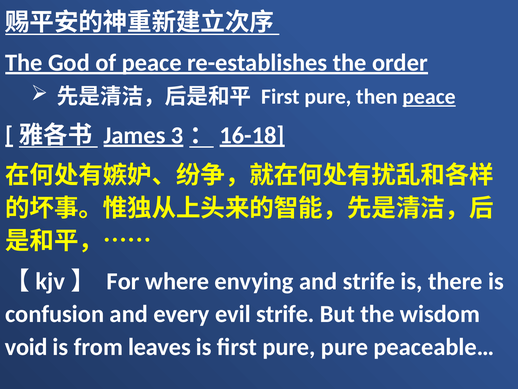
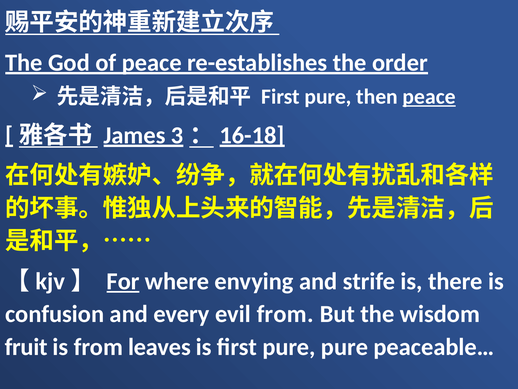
For underline: none -> present
evil strife: strife -> from
void: void -> fruit
